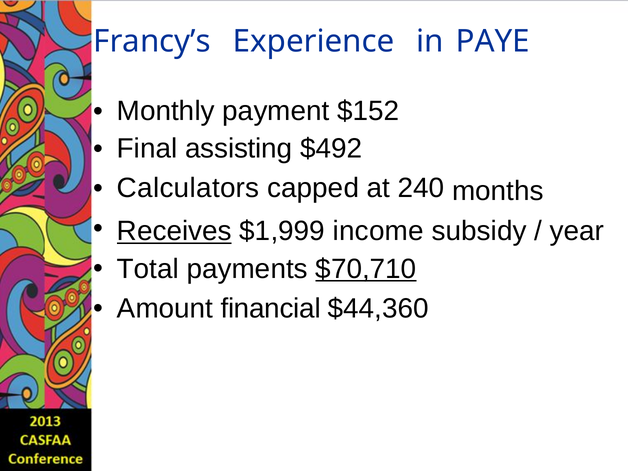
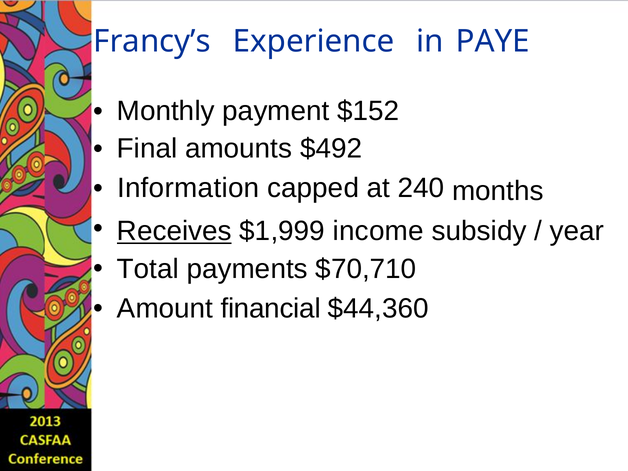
assisting: assisting -> amounts
Calculators: Calculators -> Information
$70,710 underline: present -> none
